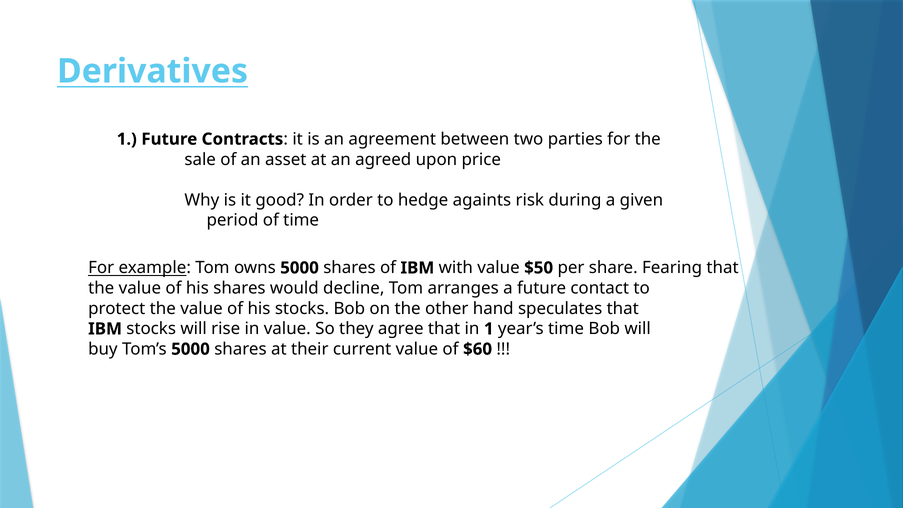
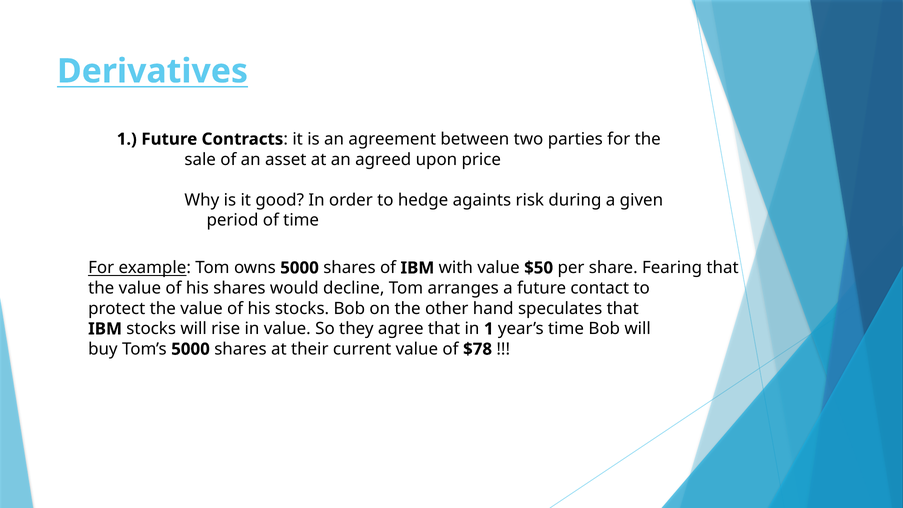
$60: $60 -> $78
